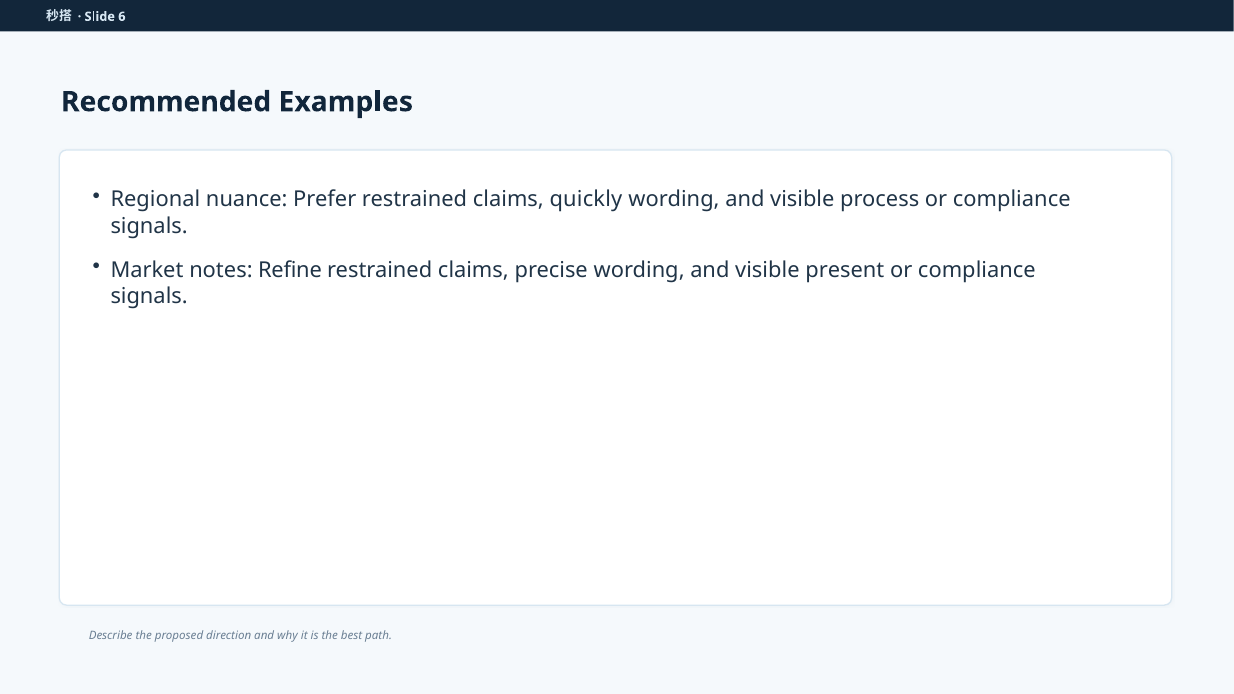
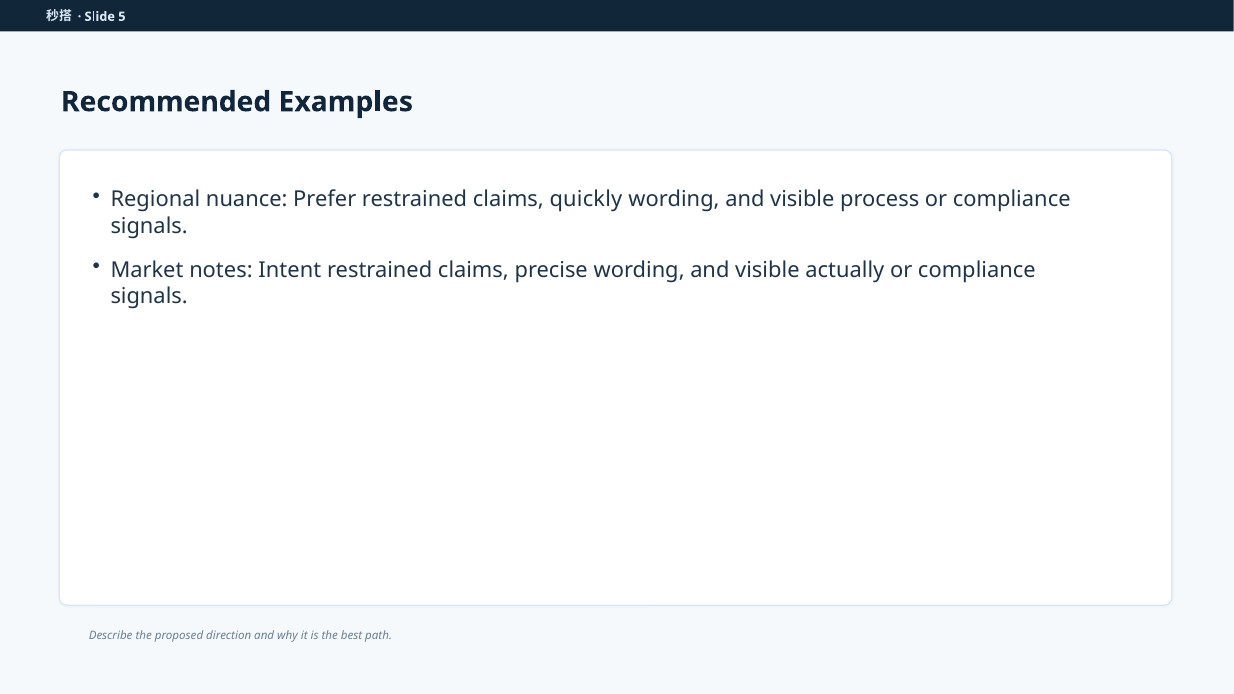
6: 6 -> 5
Refine: Refine -> Intent
present: present -> actually
